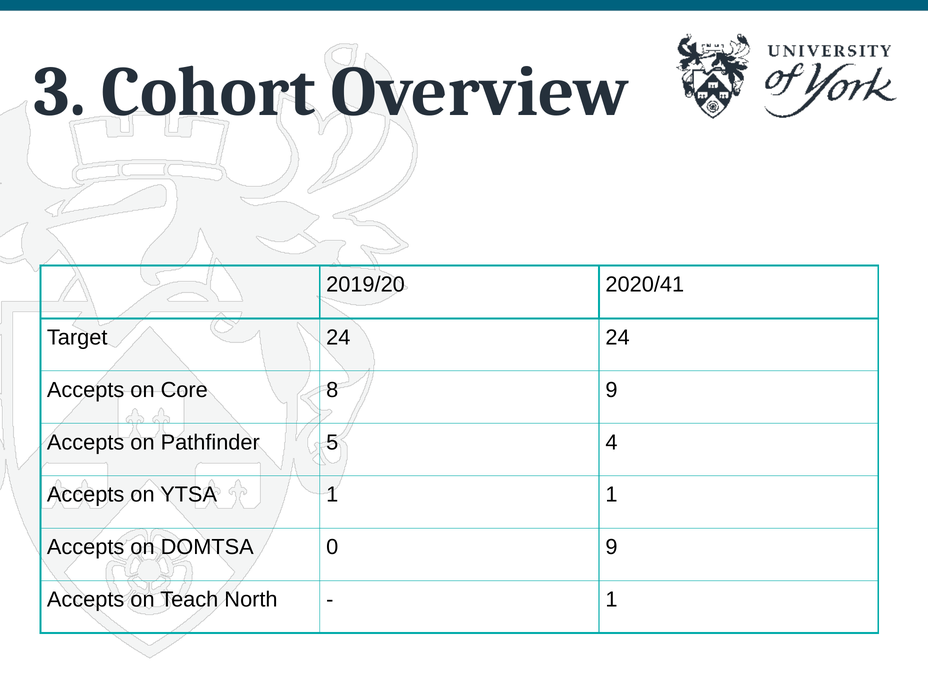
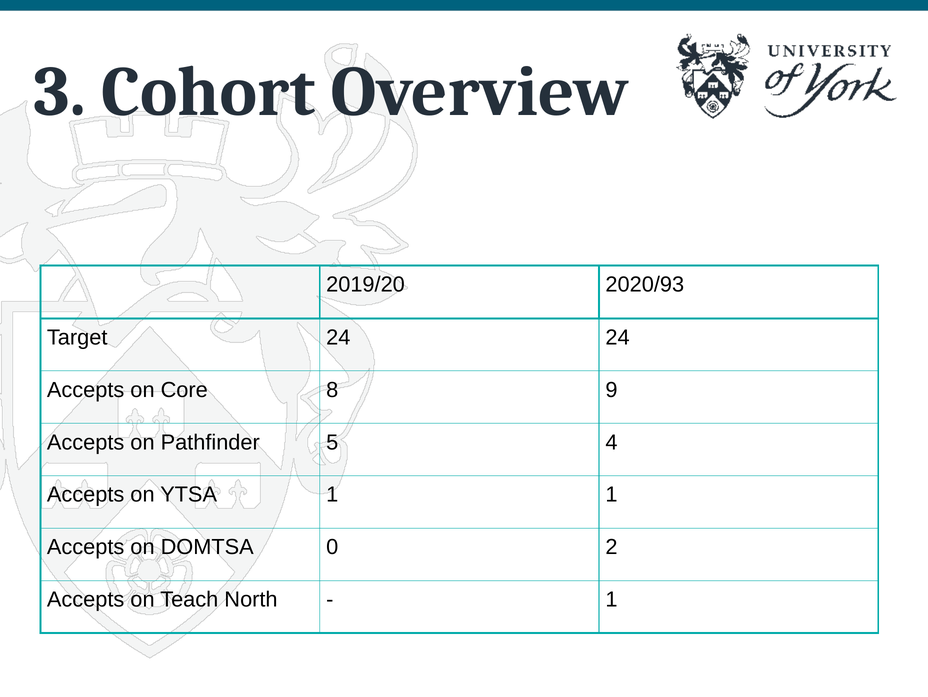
2020/41: 2020/41 -> 2020/93
0 9: 9 -> 2
